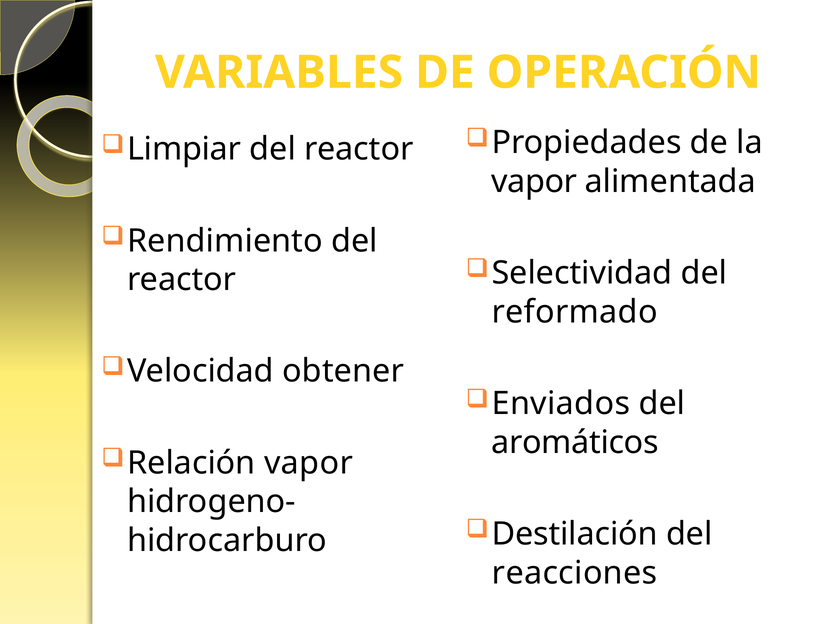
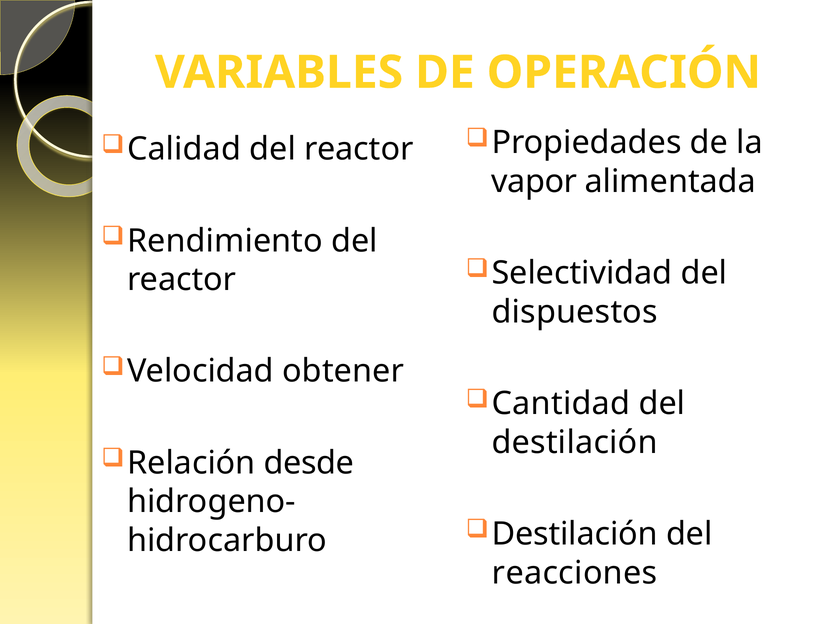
Limpiar: Limpiar -> Calidad
reformado: reformado -> dispuestos
Enviados: Enviados -> Cantidad
aromáticos at (575, 443): aromáticos -> destilación
Relación vapor: vapor -> desde
